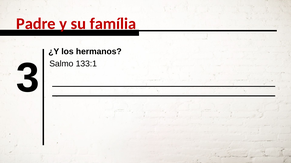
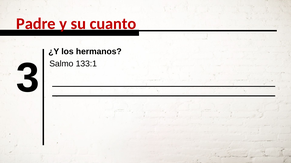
família: família -> cuanto
